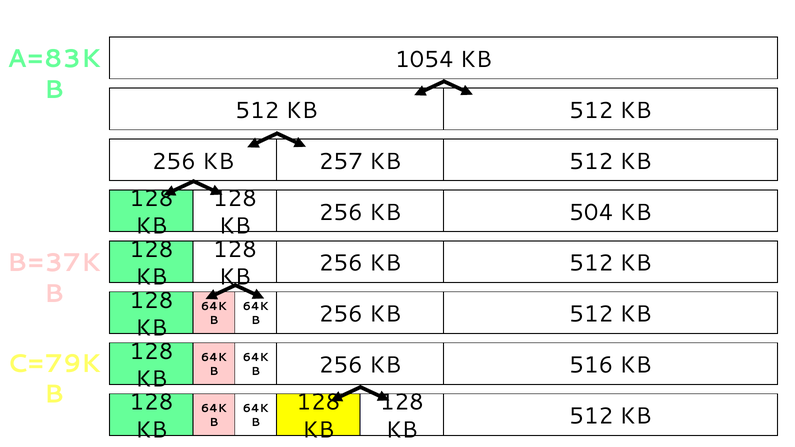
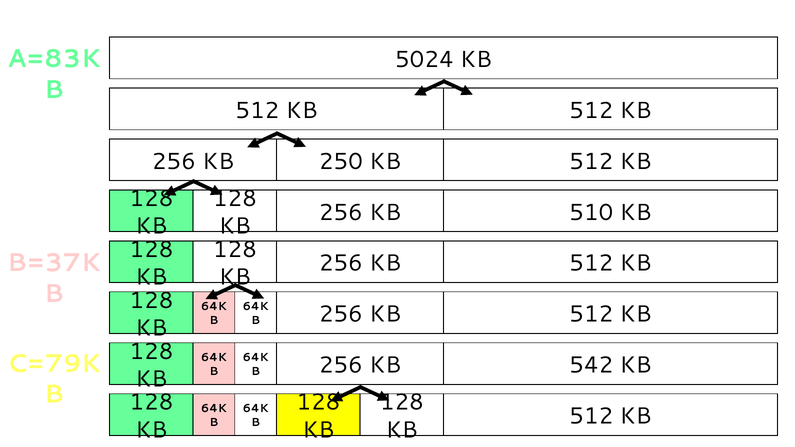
1054: 1054 -> 5024
257: 257 -> 250
504: 504 -> 510
516: 516 -> 542
